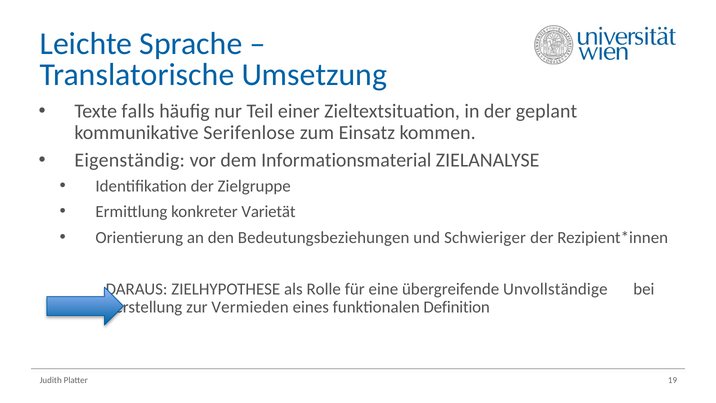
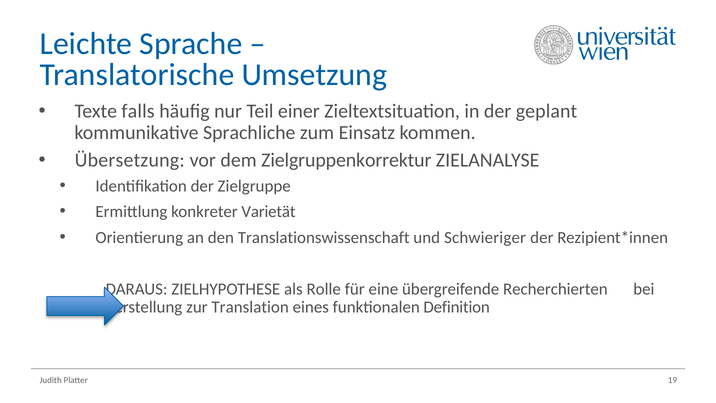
Serifenlose: Serifenlose -> Sprachliche
Eigenständig: Eigenständig -> Übersetzung
Informationsmaterial: Informationsmaterial -> Zielgruppenkorrektur
Bedeutungsbeziehungen: Bedeutungsbeziehungen -> Translationswissenschaft
Unvollständige: Unvollständige -> Recherchierten
Vermieden: Vermieden -> Translation
